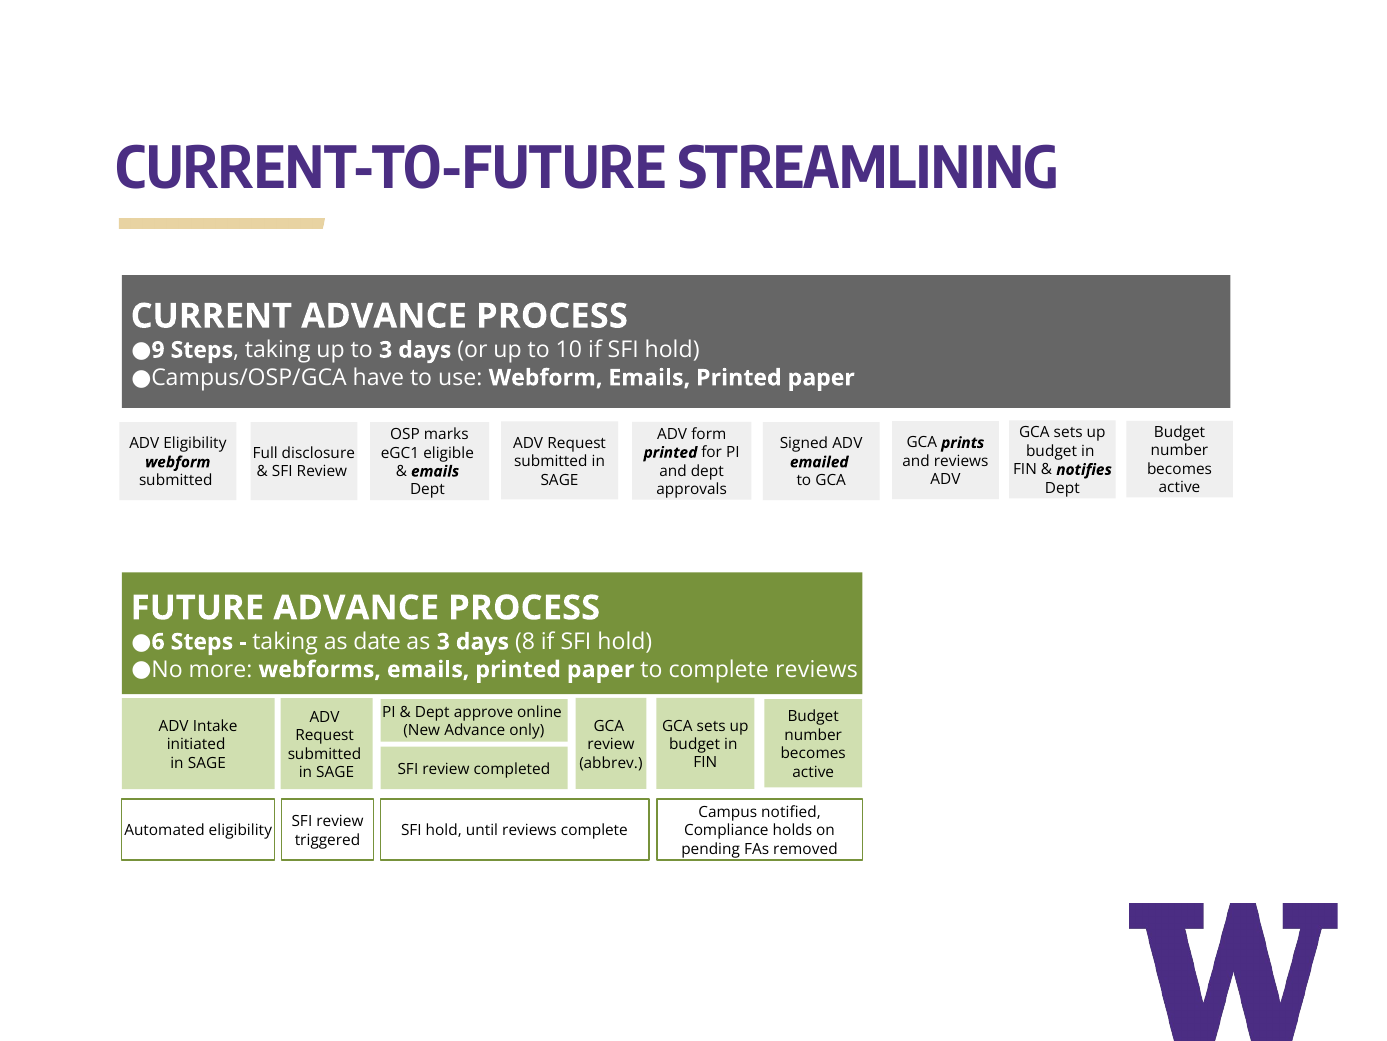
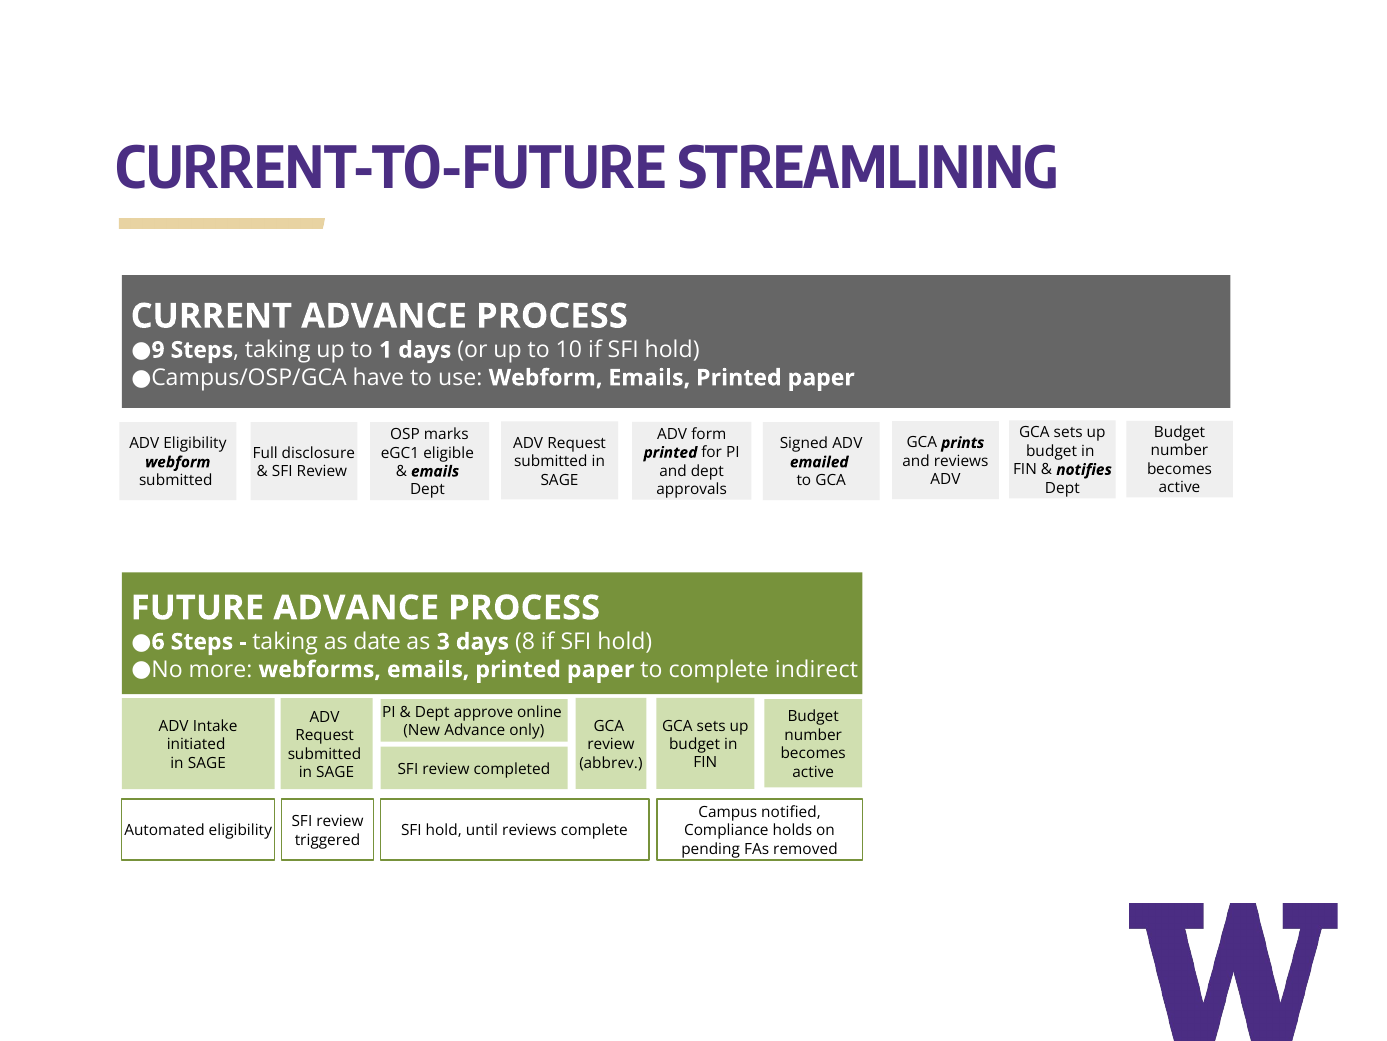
to 3: 3 -> 1
complete reviews: reviews -> indirect
